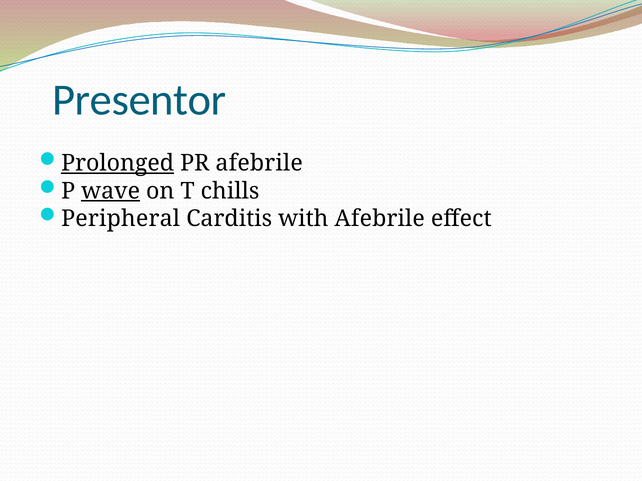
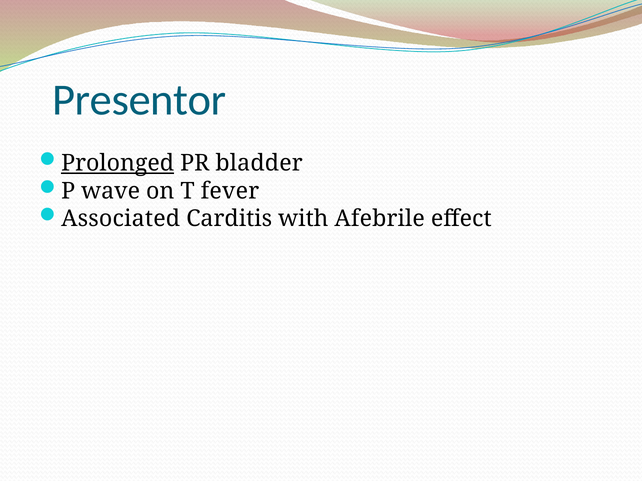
PR afebrile: afebrile -> bladder
wave underline: present -> none
chills: chills -> fever
Peripheral: Peripheral -> Associated
